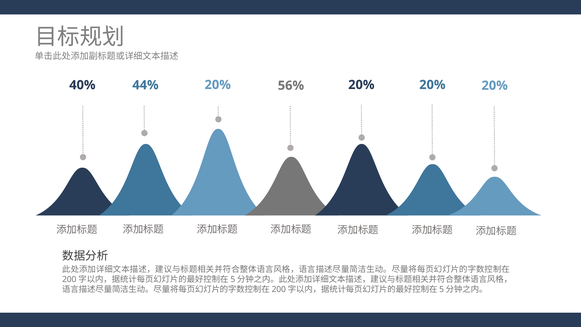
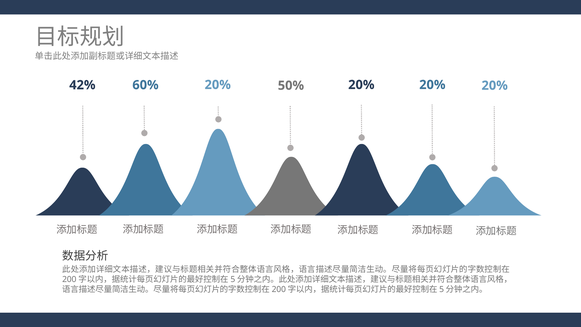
40%: 40% -> 42%
44%: 44% -> 60%
56%: 56% -> 50%
